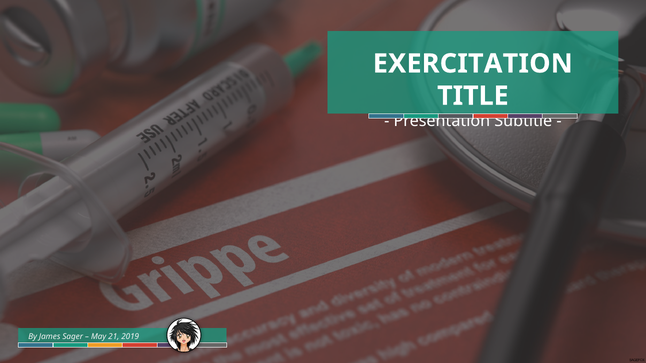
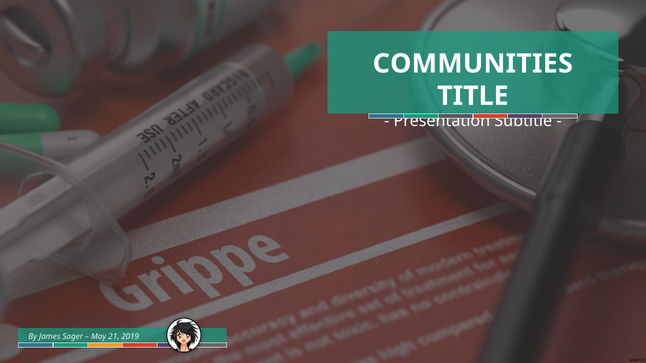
EXERCITATION: EXERCITATION -> COMMUNITIES
